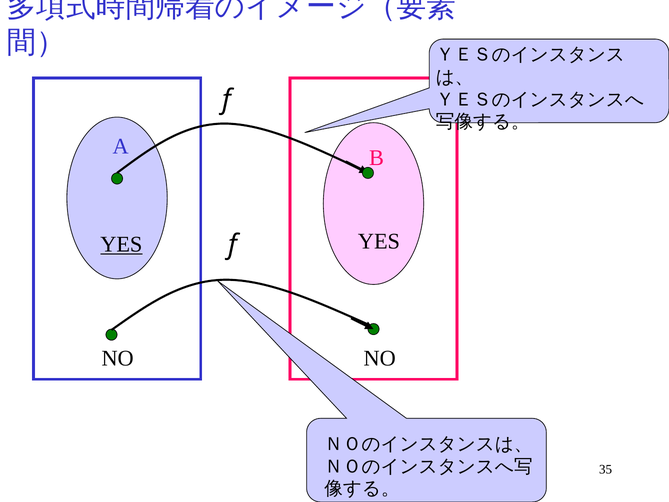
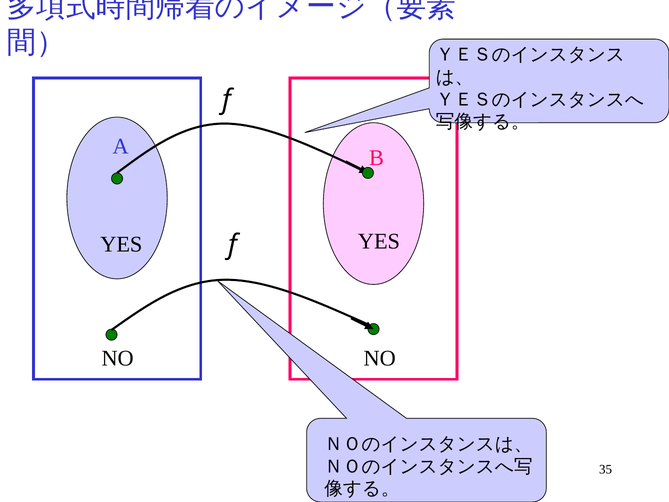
YES at (121, 244) underline: present -> none
